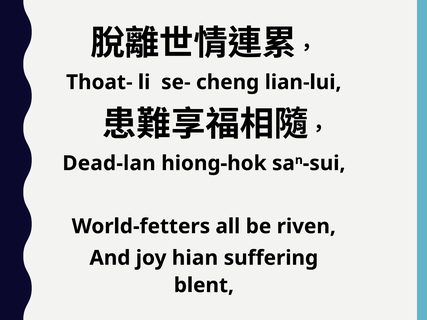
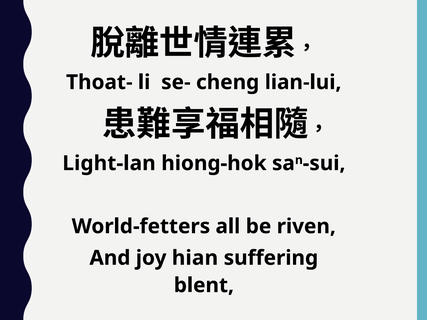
Dead-lan: Dead-lan -> Light-lan
